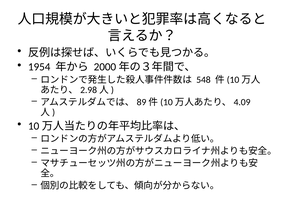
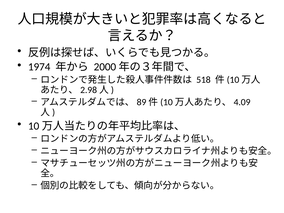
1954: 1954 -> 1974
548: 548 -> 518
